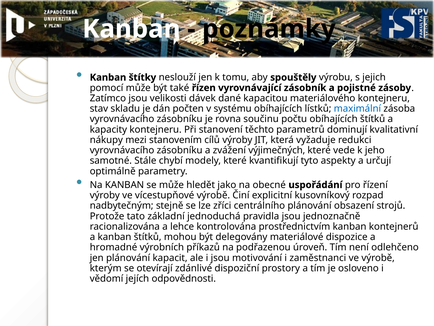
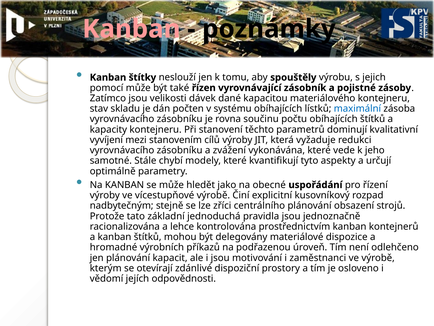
Kanban at (131, 29) colour: white -> pink
nákupy: nákupy -> vyvíjení
výjimečných: výjimečných -> vykonávána
